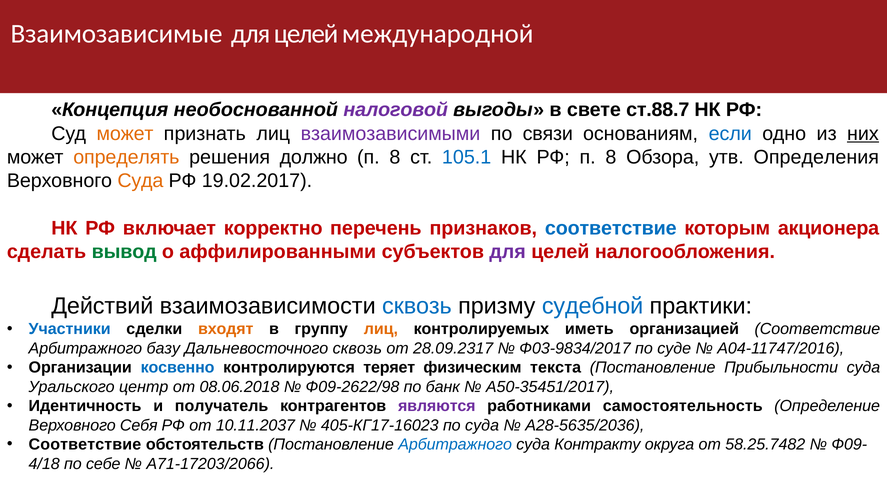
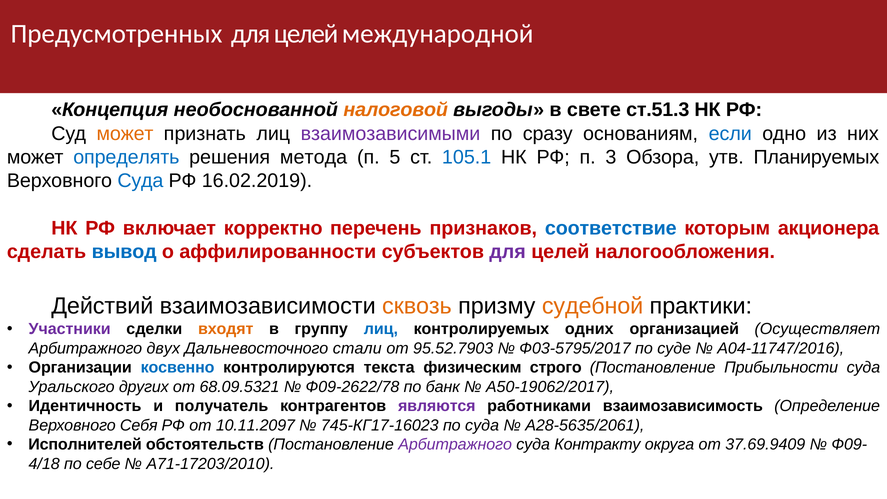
Взаимозависимые: Взаимозависимые -> Предусмотренных
налоговой colour: purple -> orange
ст.88.7: ст.88.7 -> ст.51.3
связи: связи -> сразу
них underline: present -> none
определять colour: orange -> blue
должно: должно -> метода
8 at (395, 157): 8 -> 5
РФ п 8: 8 -> 3
Определения: Определения -> Планируемых
Суда at (140, 181) colour: orange -> blue
19.02.2017: 19.02.2017 -> 16.02.2019
вывод colour: green -> blue
аффилированными: аффилированными -> аффилированности
сквозь at (417, 306) colour: blue -> orange
судебной colour: blue -> orange
Участники colour: blue -> purple
лиц at (381, 329) colour: orange -> blue
иметь: иметь -> одних
организацией Соответствие: Соответствие -> Осуществляет
базу: базу -> двух
Дальневосточного сквозь: сквозь -> стали
28.09.2317: 28.09.2317 -> 95.52.7903
Ф03-9834/2017: Ф03-9834/2017 -> Ф03-5795/2017
теряет: теряет -> текста
текста: текста -> строго
центр: центр -> других
08.06.2018: 08.06.2018 -> 68.09.5321
Ф09-2622/98: Ф09-2622/98 -> Ф09-2622/78
А50-35451/2017: А50-35451/2017 -> А50-19062/2017
самостоятельность: самостоятельность -> взаимозависимость
10.11.2037: 10.11.2037 -> 10.11.2097
405-КГ17-16023: 405-КГ17-16023 -> 745-КГ17-16023
А28-5635/2036: А28-5635/2036 -> А28-5635/2061
Соответствие at (85, 445): Соответствие -> Исполнителей
Арбитражного at (455, 445) colour: blue -> purple
58.25.7482: 58.25.7482 -> 37.69.9409
А71-17203/2066: А71-17203/2066 -> А71-17203/2010
